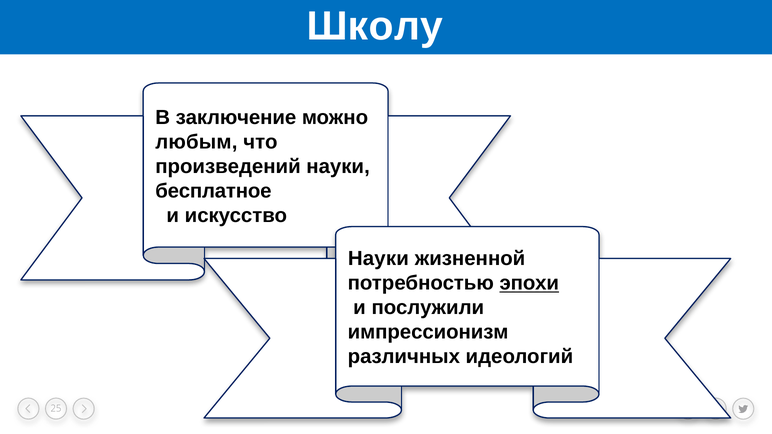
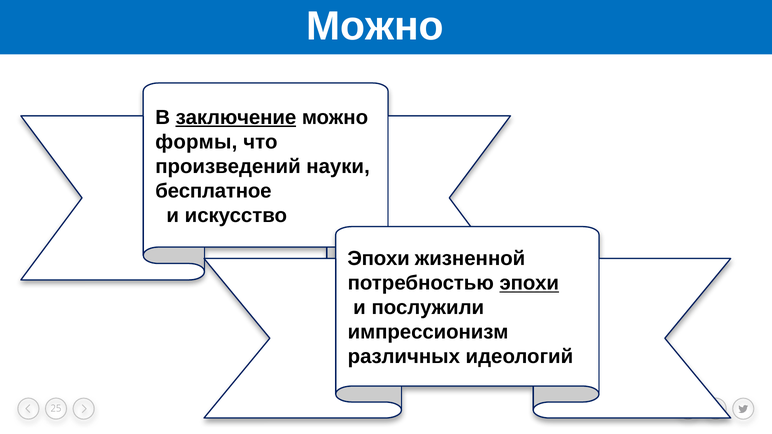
Школу at (375, 26): Школу -> Можно
заключение underline: none -> present
любым: любым -> формы
Науки at (378, 259): Науки -> Эпохи
